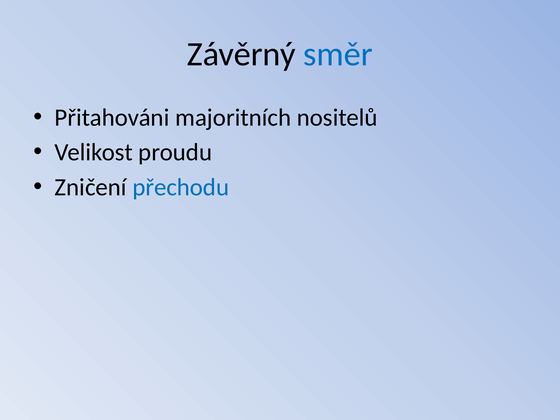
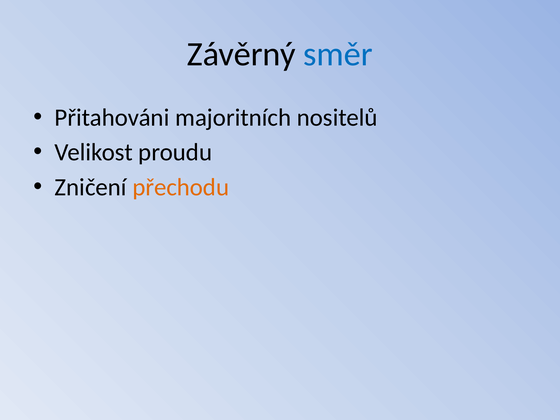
přechodu colour: blue -> orange
